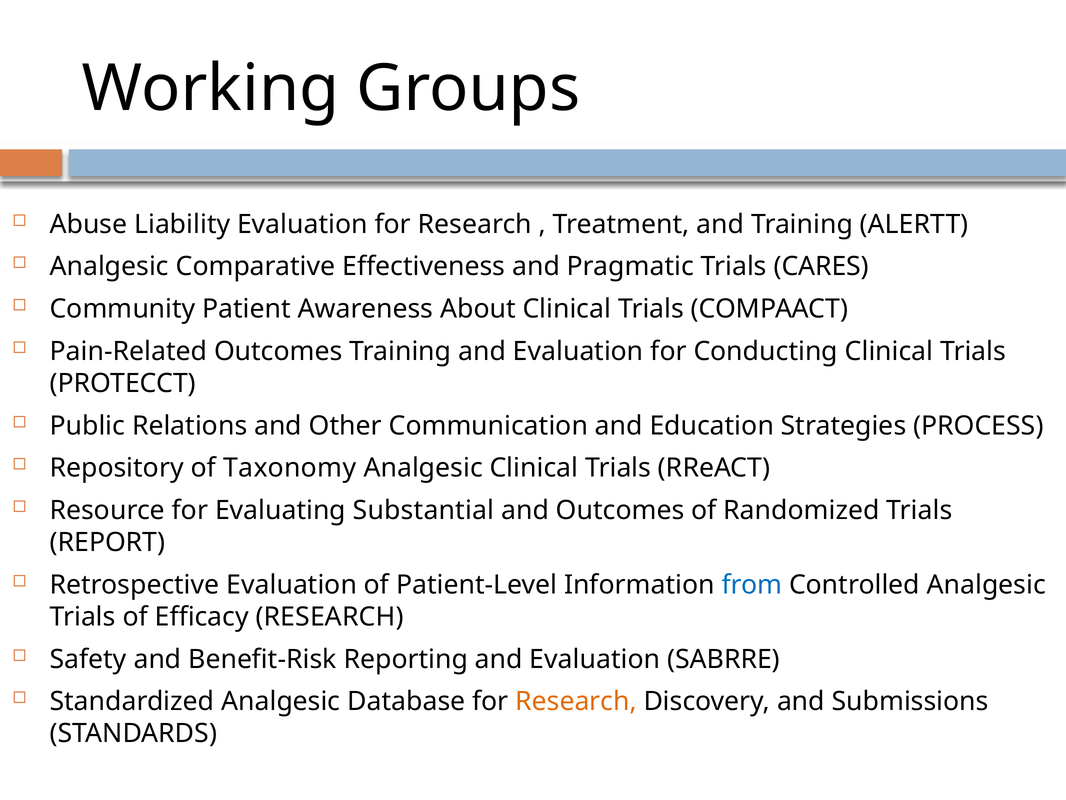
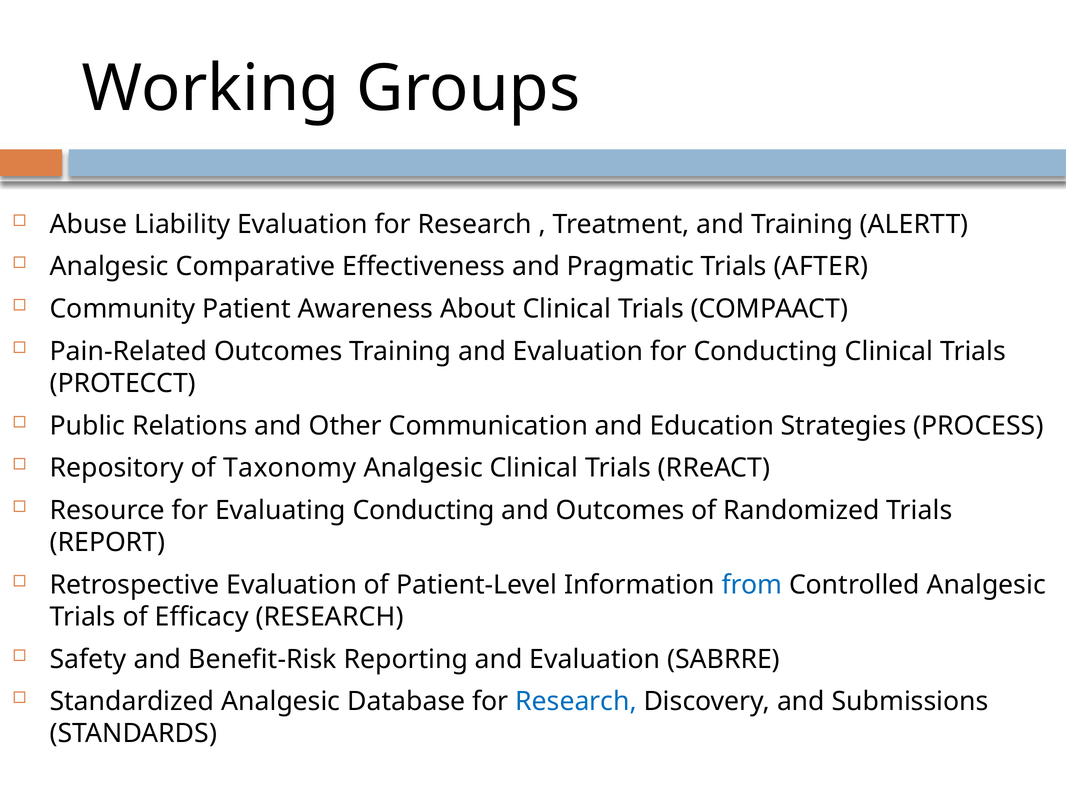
CARES: CARES -> AFTER
Evaluating Substantial: Substantial -> Conducting
Research at (576, 701) colour: orange -> blue
